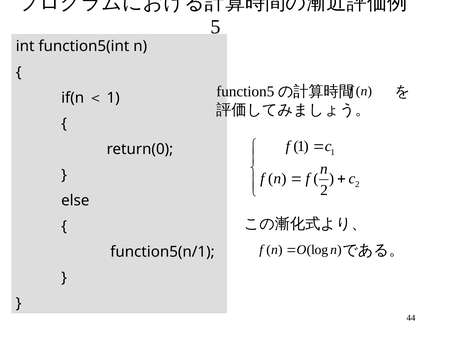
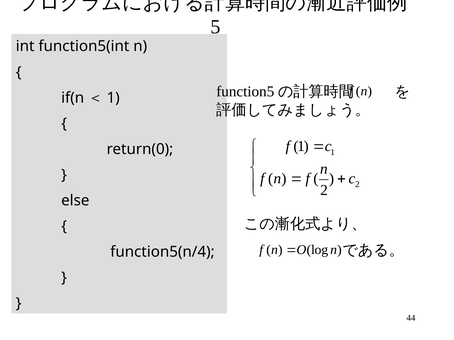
function5(n/1: function5(n/1 -> function5(n/4
